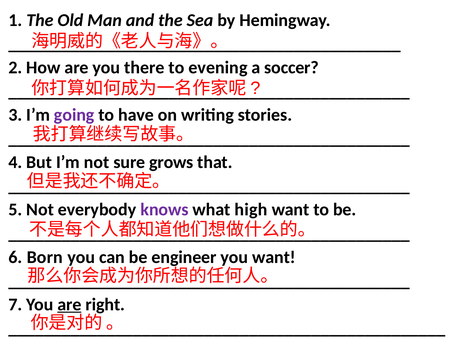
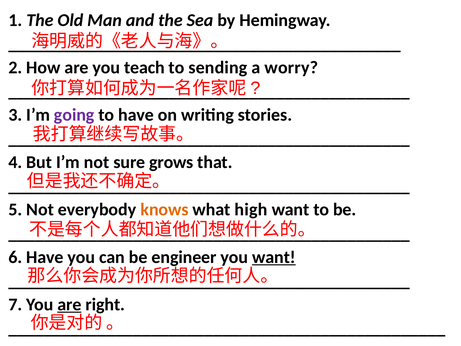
there: there -> teach
evening: evening -> sending
soccer: soccer -> worry
knows colour: purple -> orange
6 Born: Born -> Have
want at (274, 257) underline: none -> present
